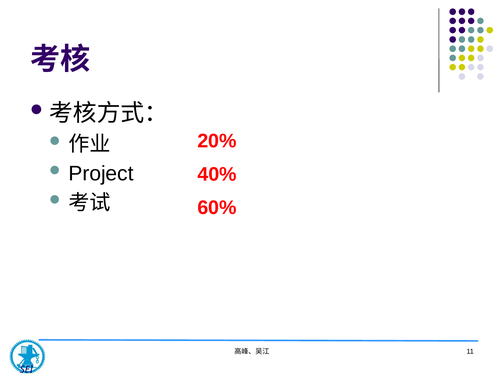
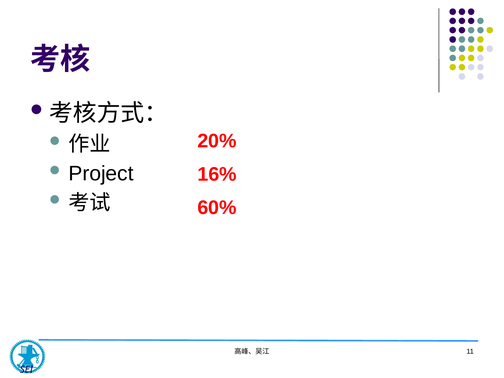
40%: 40% -> 16%
